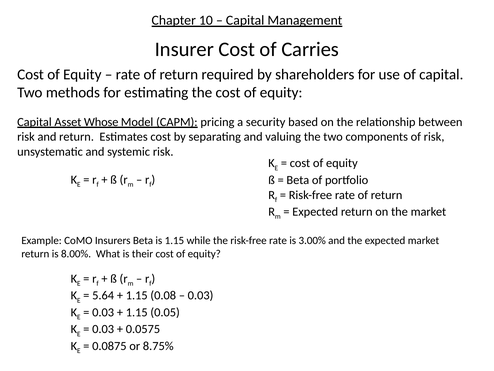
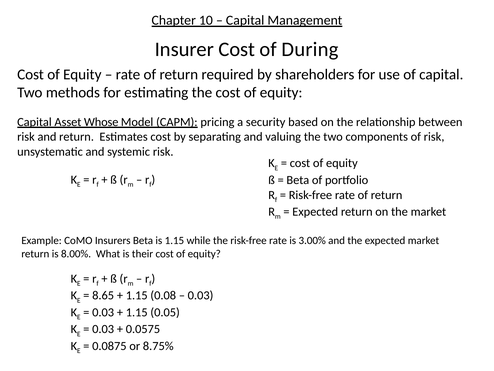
Carries: Carries -> During
5.64: 5.64 -> 8.65
